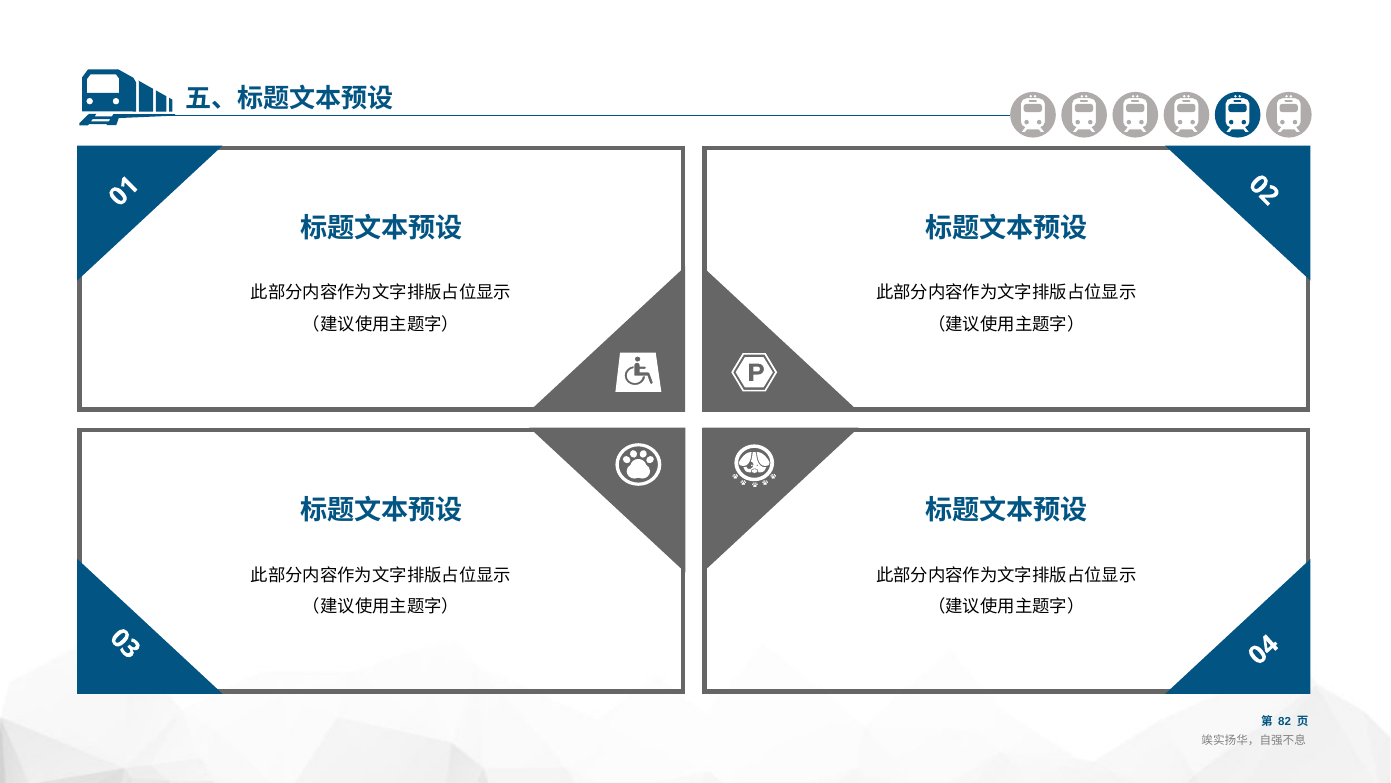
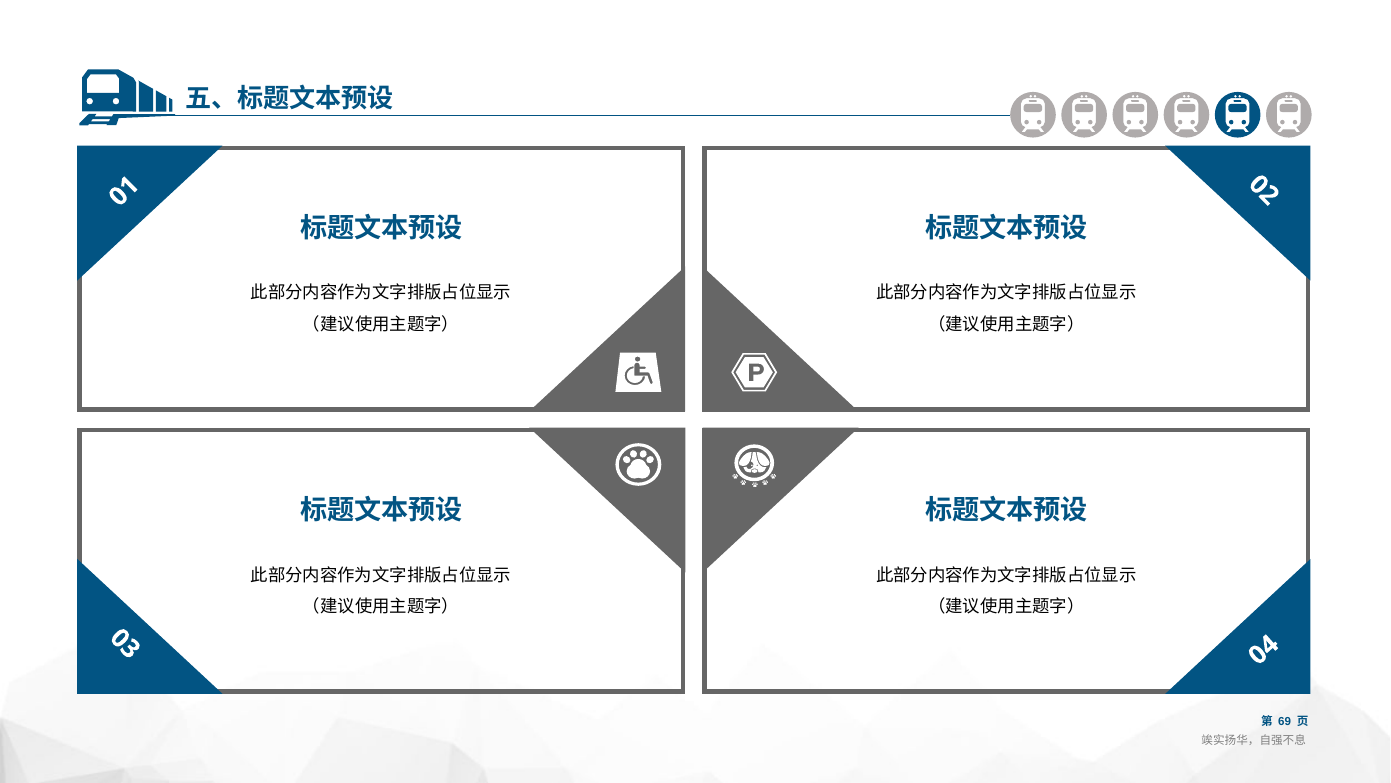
82: 82 -> 69
